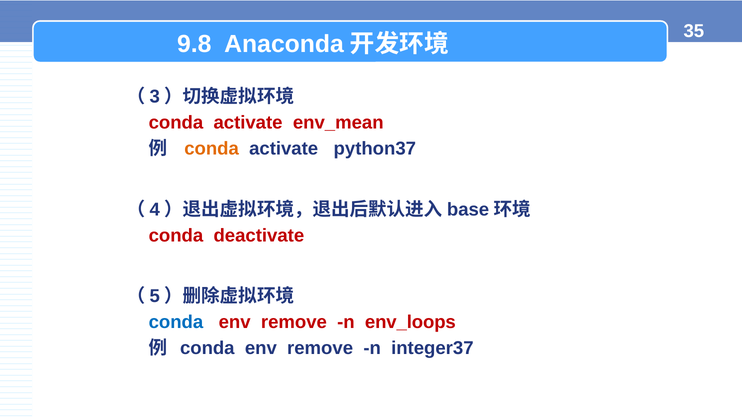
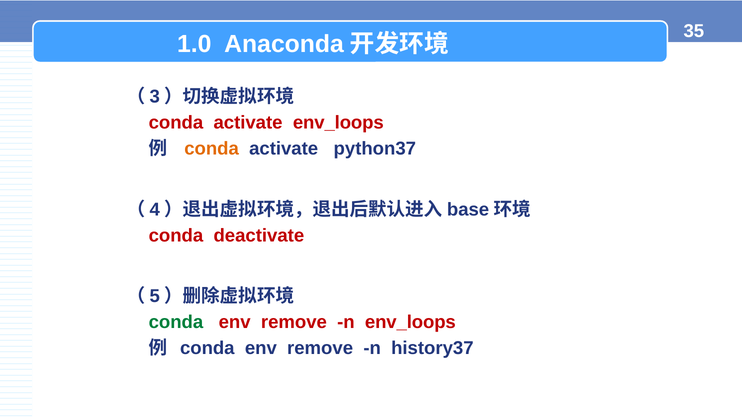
9.8: 9.8 -> 1.0
activate env_mean: env_mean -> env_loops
conda at (176, 322) colour: blue -> green
integer37: integer37 -> history37
